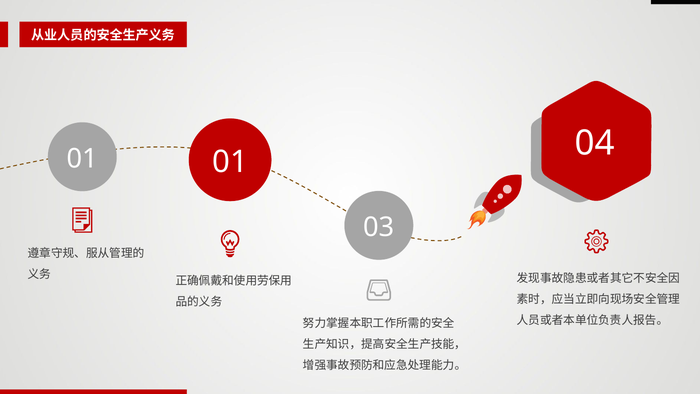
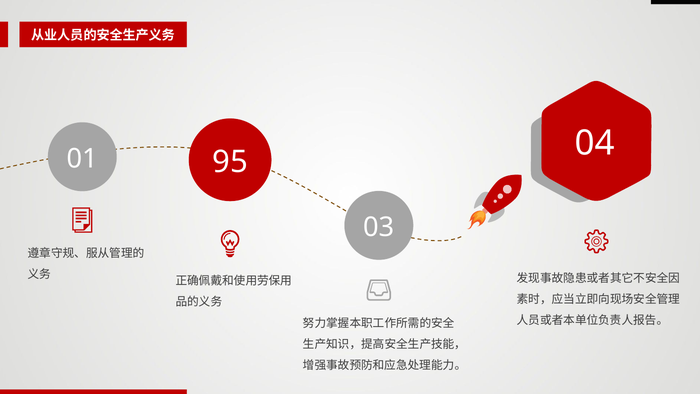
01 01: 01 -> 95
